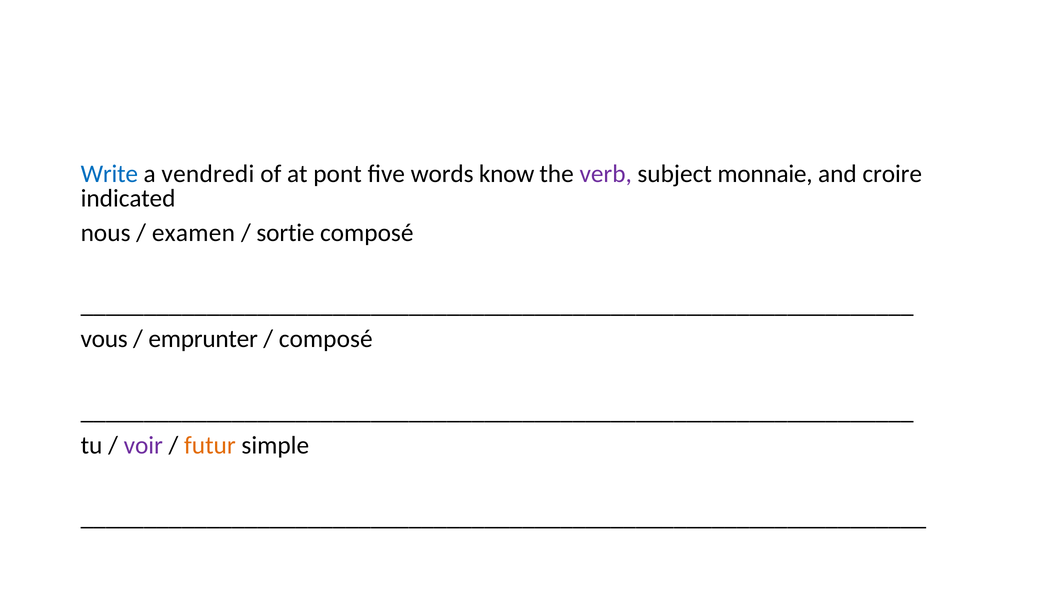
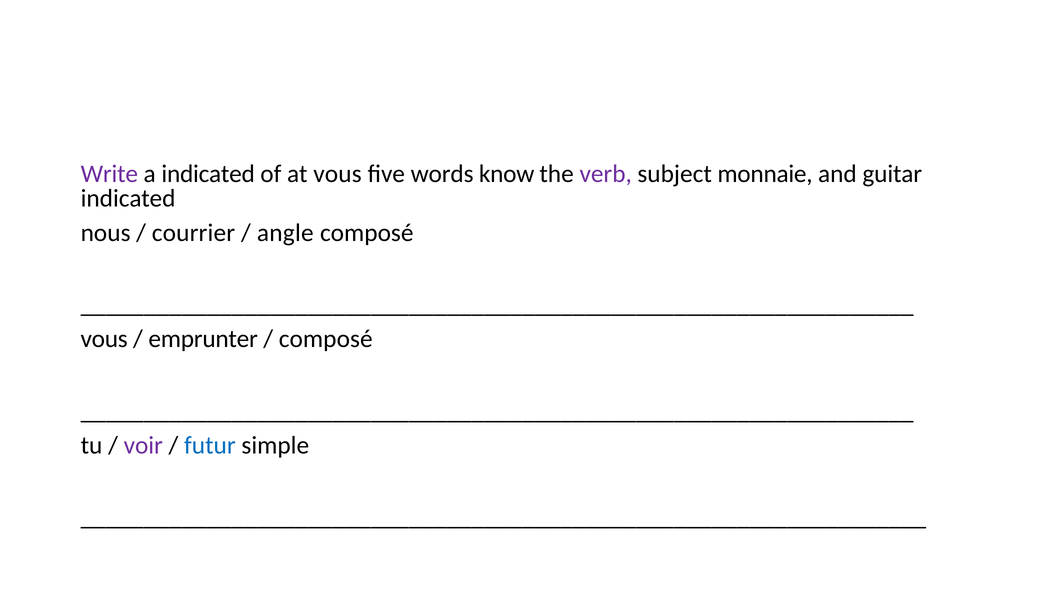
Write colour: blue -> purple
a vendredi: vendredi -> indicated
at pont: pont -> vous
croire: croire -> guitar
examen: examen -> courrier
sortie: sortie -> angle
futur colour: orange -> blue
